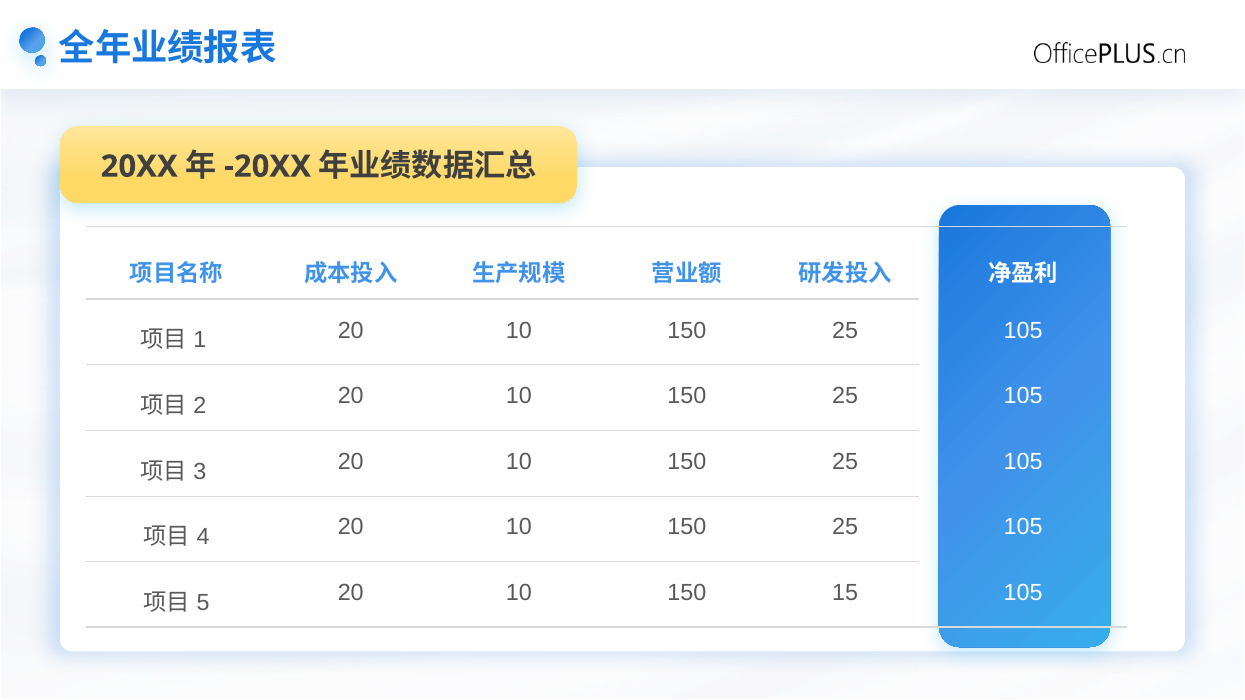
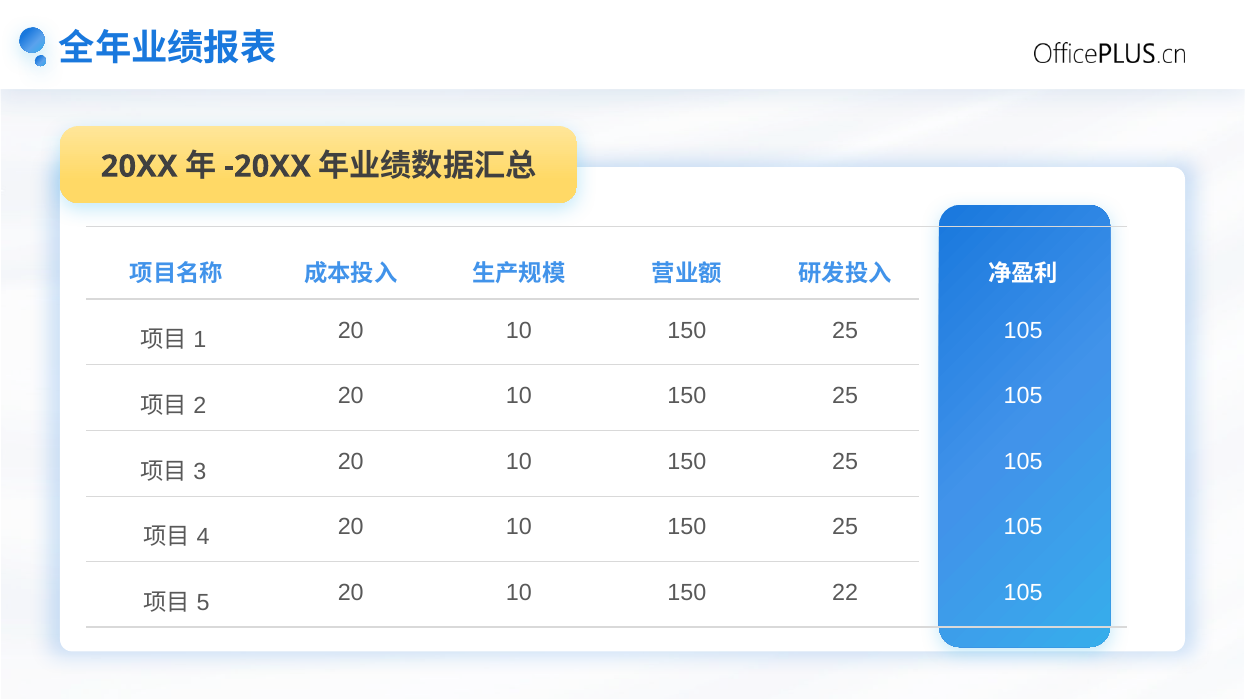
15: 15 -> 22
